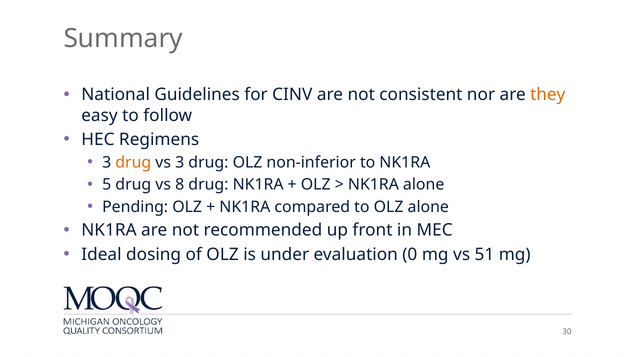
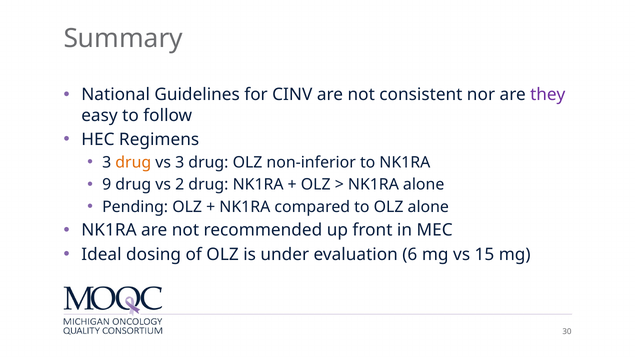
they colour: orange -> purple
5: 5 -> 9
8: 8 -> 2
0: 0 -> 6
51: 51 -> 15
